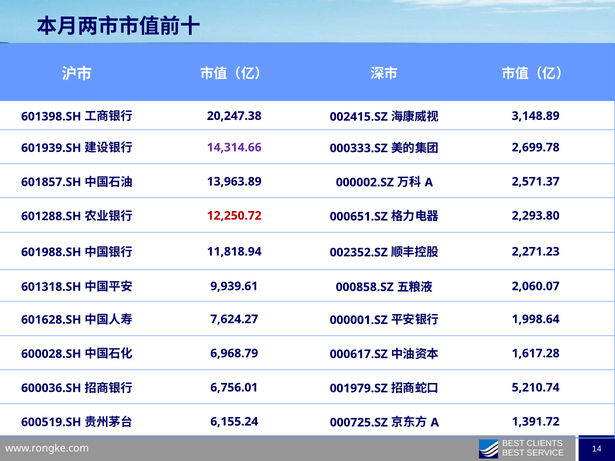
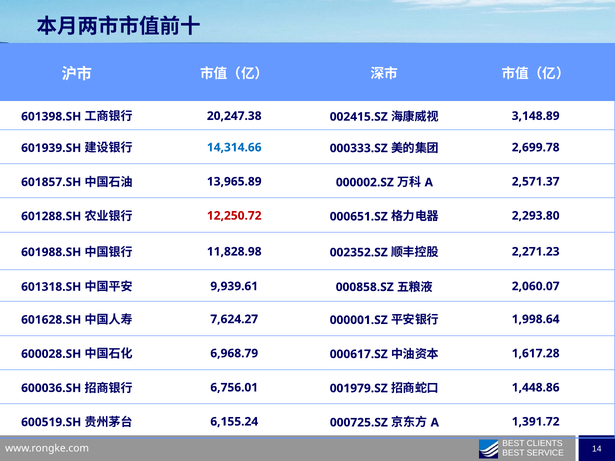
14,314.66 colour: purple -> blue
13,963.89: 13,963.89 -> 13,965.89
11,818.94: 11,818.94 -> 11,828.98
5,210.74: 5,210.74 -> 1,448.86
